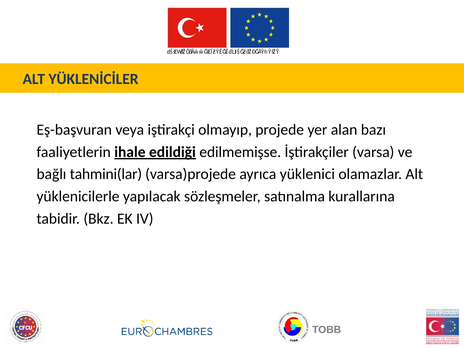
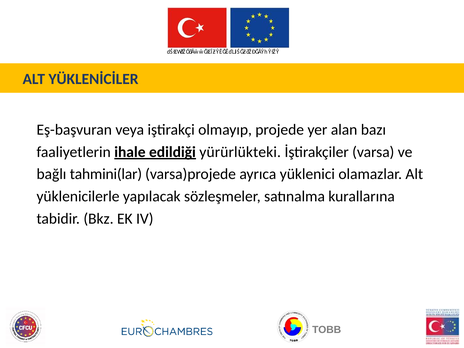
edilmemişse: edilmemişse -> yürürlükteki
